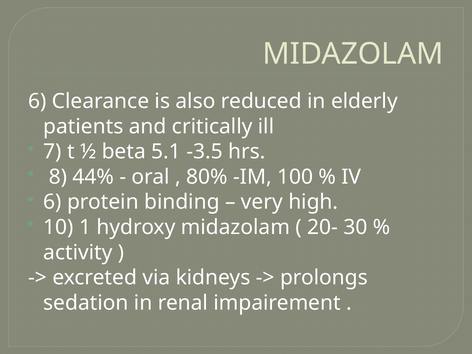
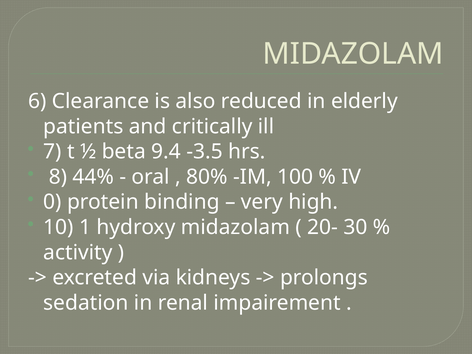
5.1: 5.1 -> 9.4
6 at (52, 202): 6 -> 0
